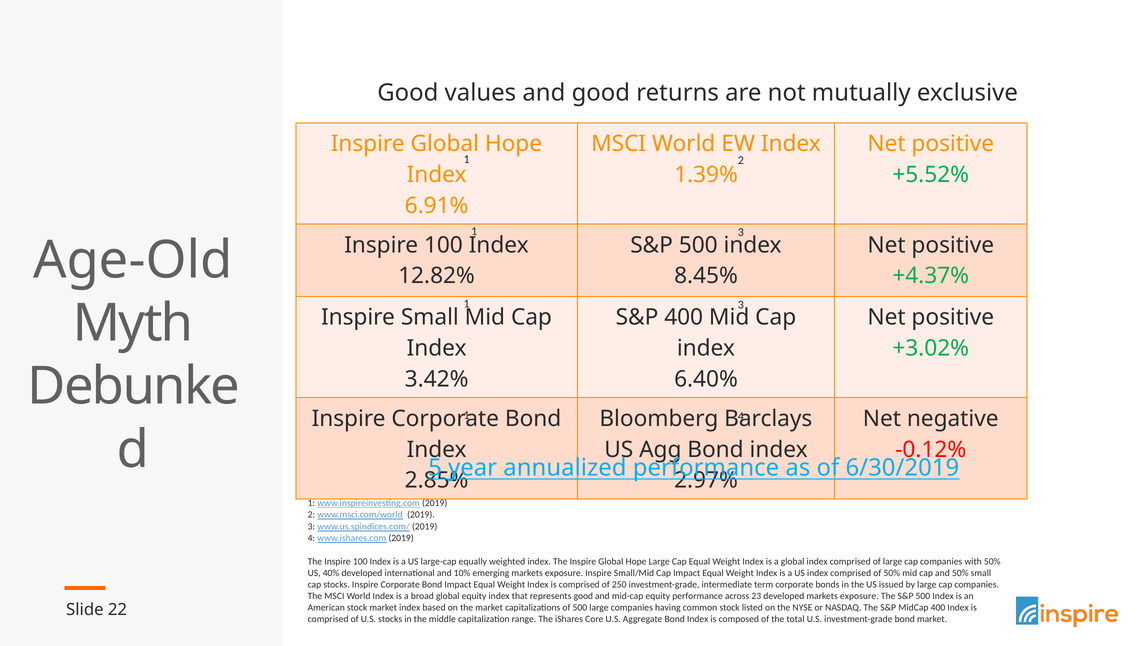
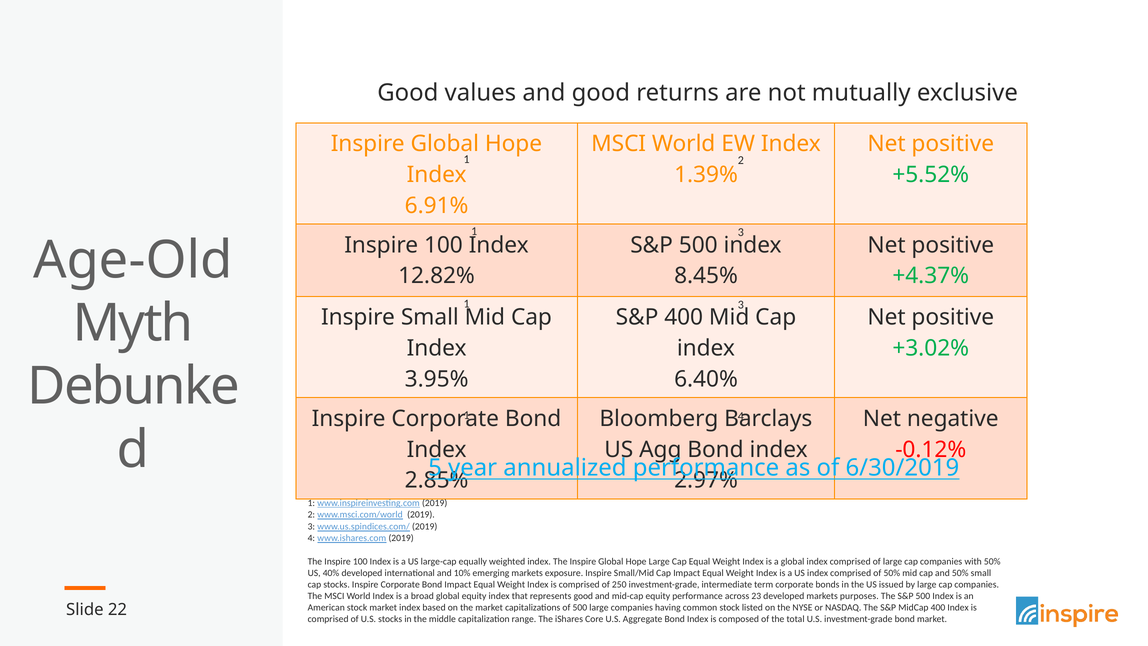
3.42%: 3.42% -> 3.95%
developed markets exposure: exposure -> purposes
